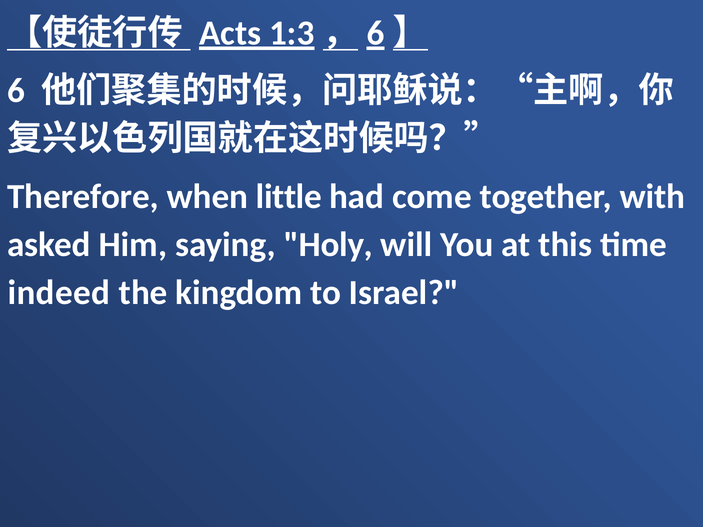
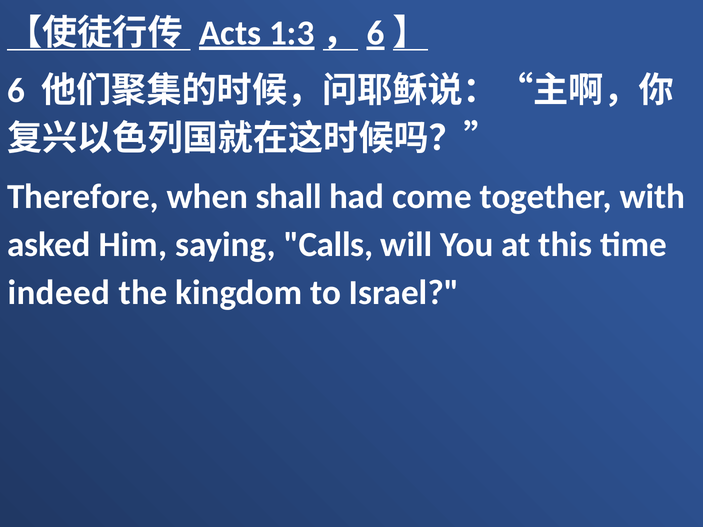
little: little -> shall
Holy: Holy -> Calls
